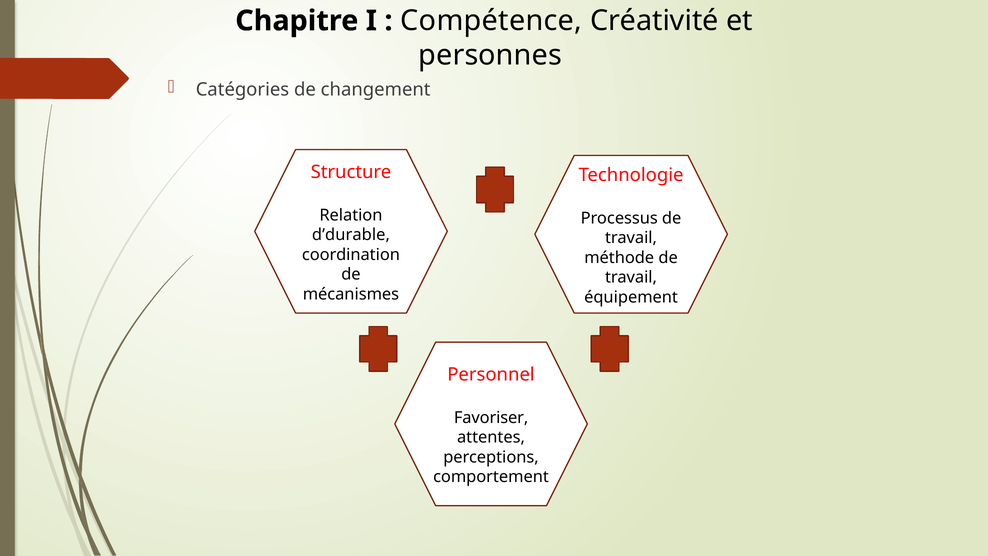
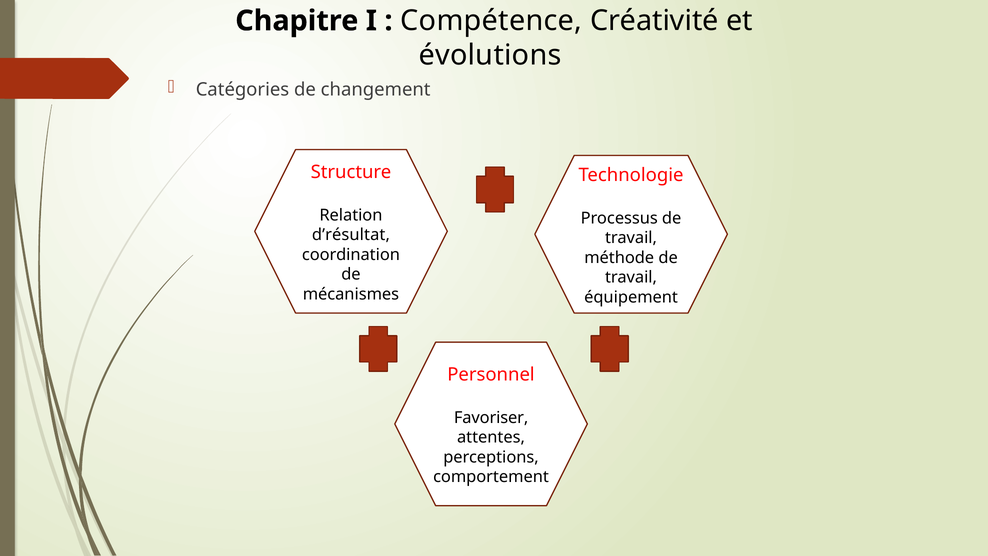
personnes: personnes -> évolutions
d’durable: d’durable -> d’résultat
